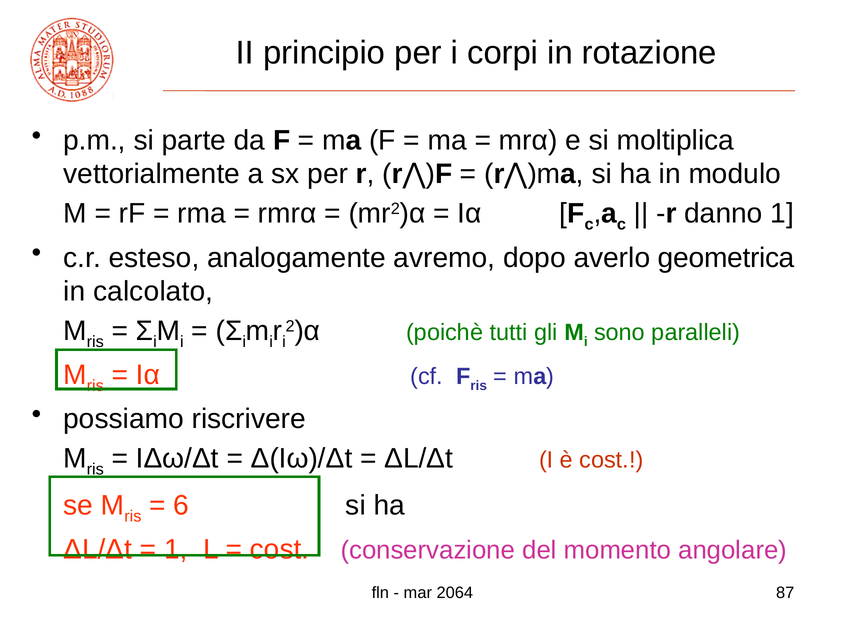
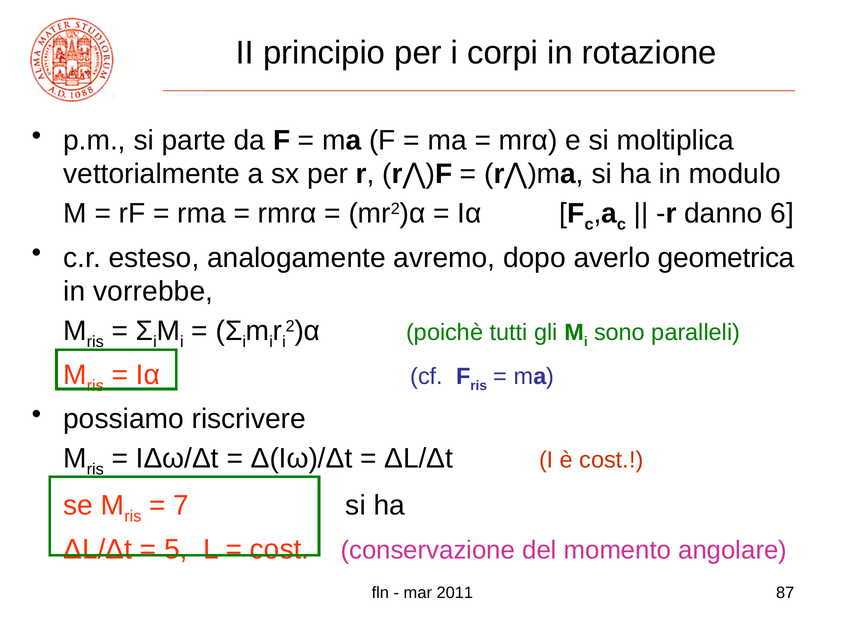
danno 1: 1 -> 6
calcolato: calcolato -> vorrebbe
6: 6 -> 7
1 at (176, 549): 1 -> 5
2064: 2064 -> 2011
